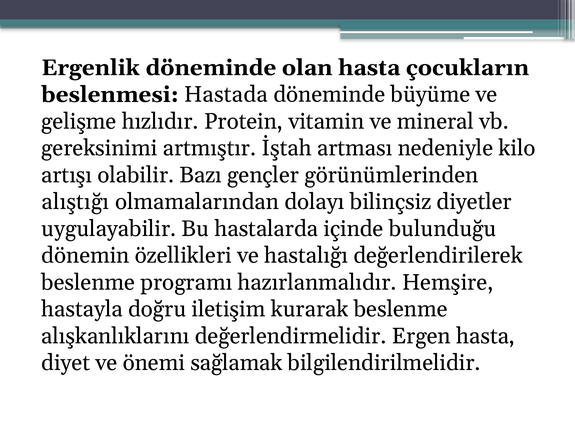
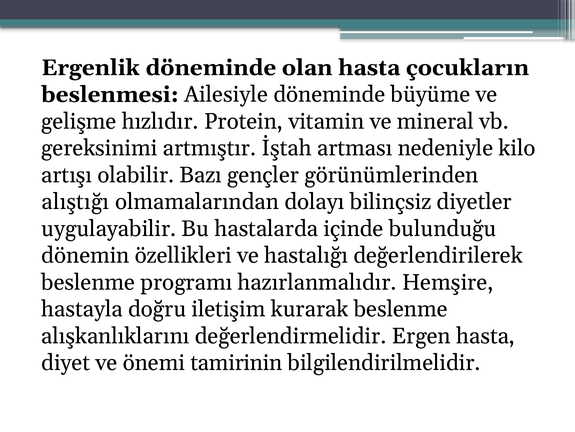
Hastada: Hastada -> Ailesiyle
sağlamak: sağlamak -> tamirinin
